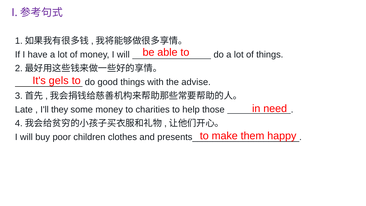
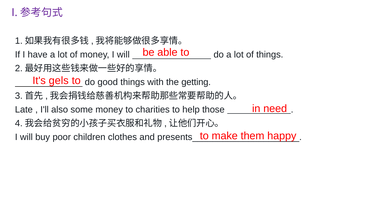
advise: advise -> getting
they: they -> also
